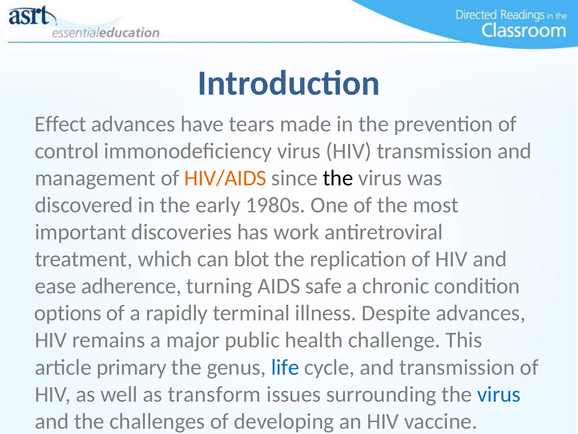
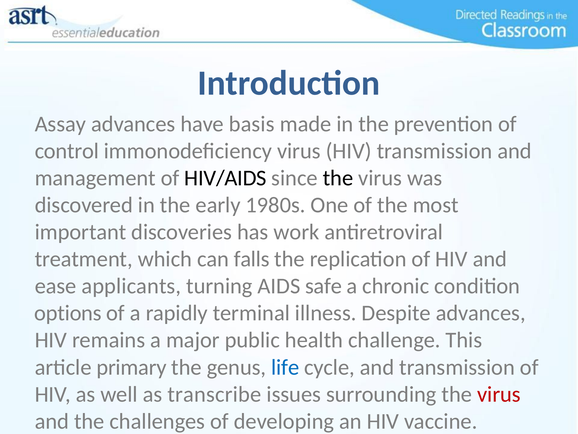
Effect: Effect -> Assay
tears: tears -> basis
HIV/AIDS colour: orange -> black
blot: blot -> falls
adherence: adherence -> applicants
transform: transform -> transcribe
virus at (499, 394) colour: blue -> red
